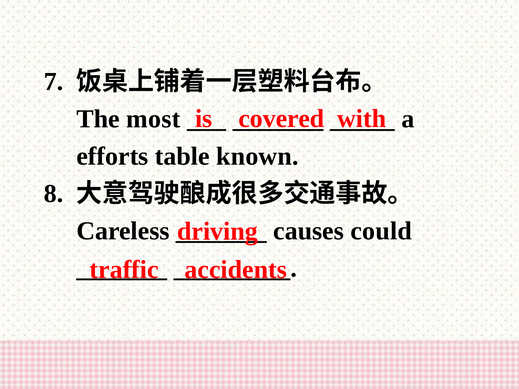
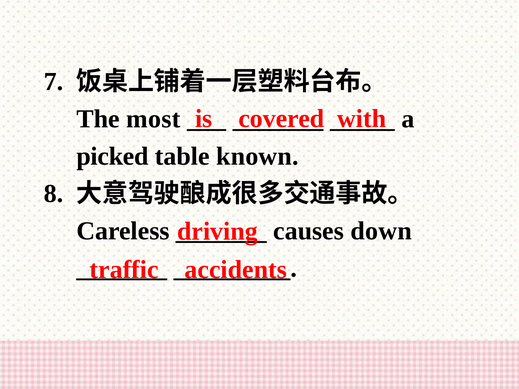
efforts: efforts -> picked
could: could -> down
